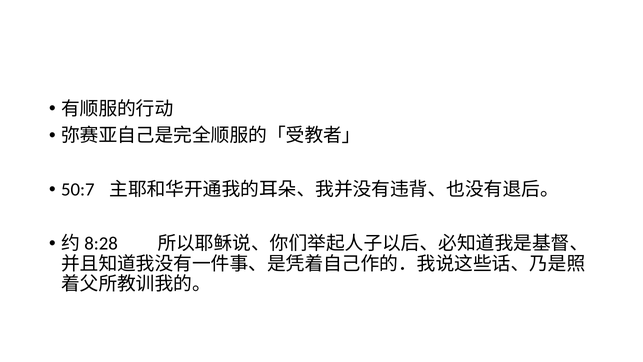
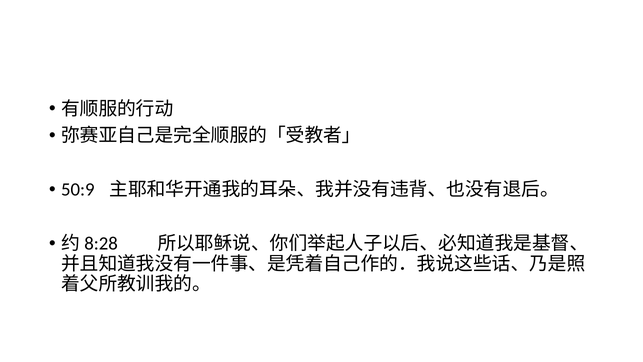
50:7: 50:7 -> 50:9
